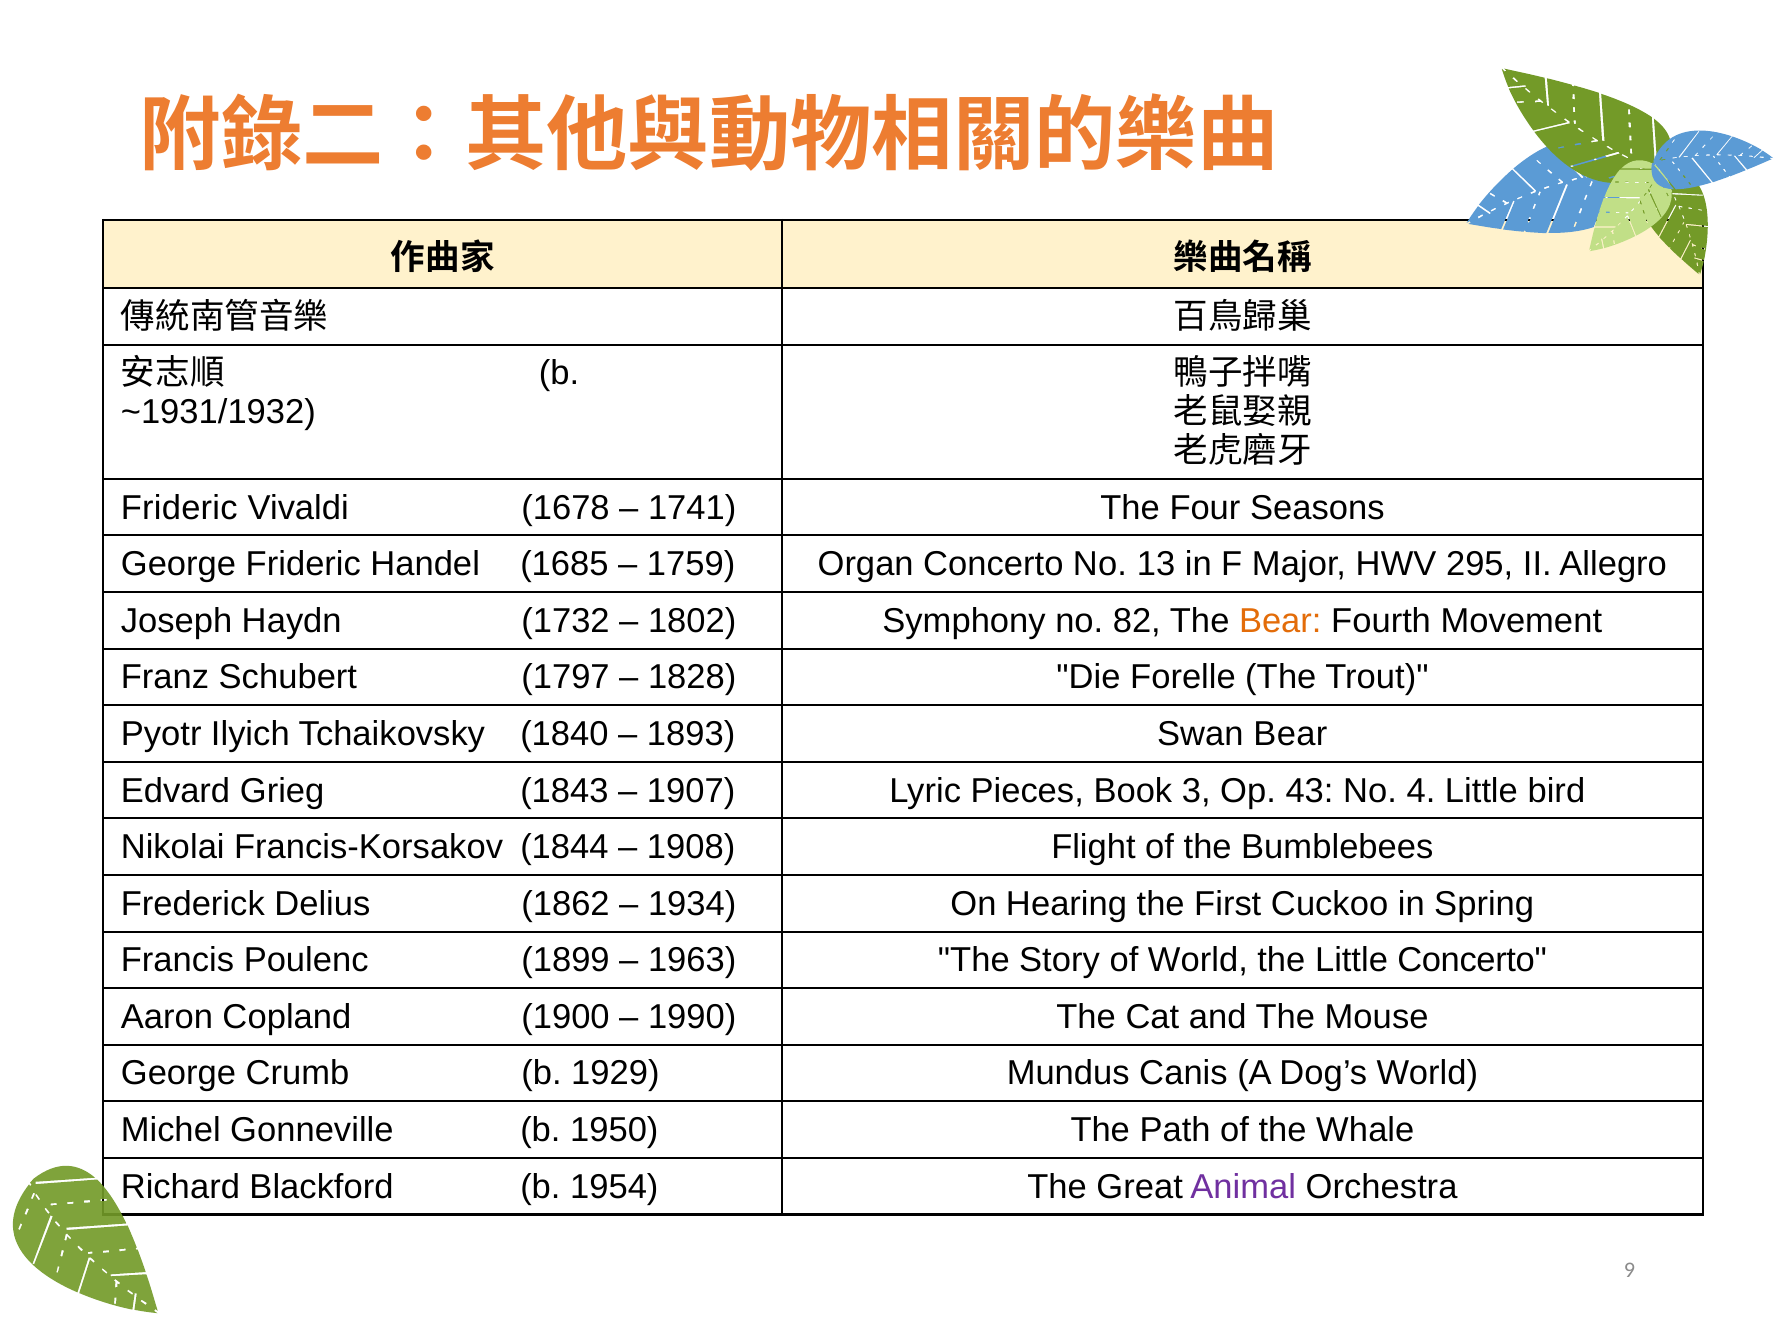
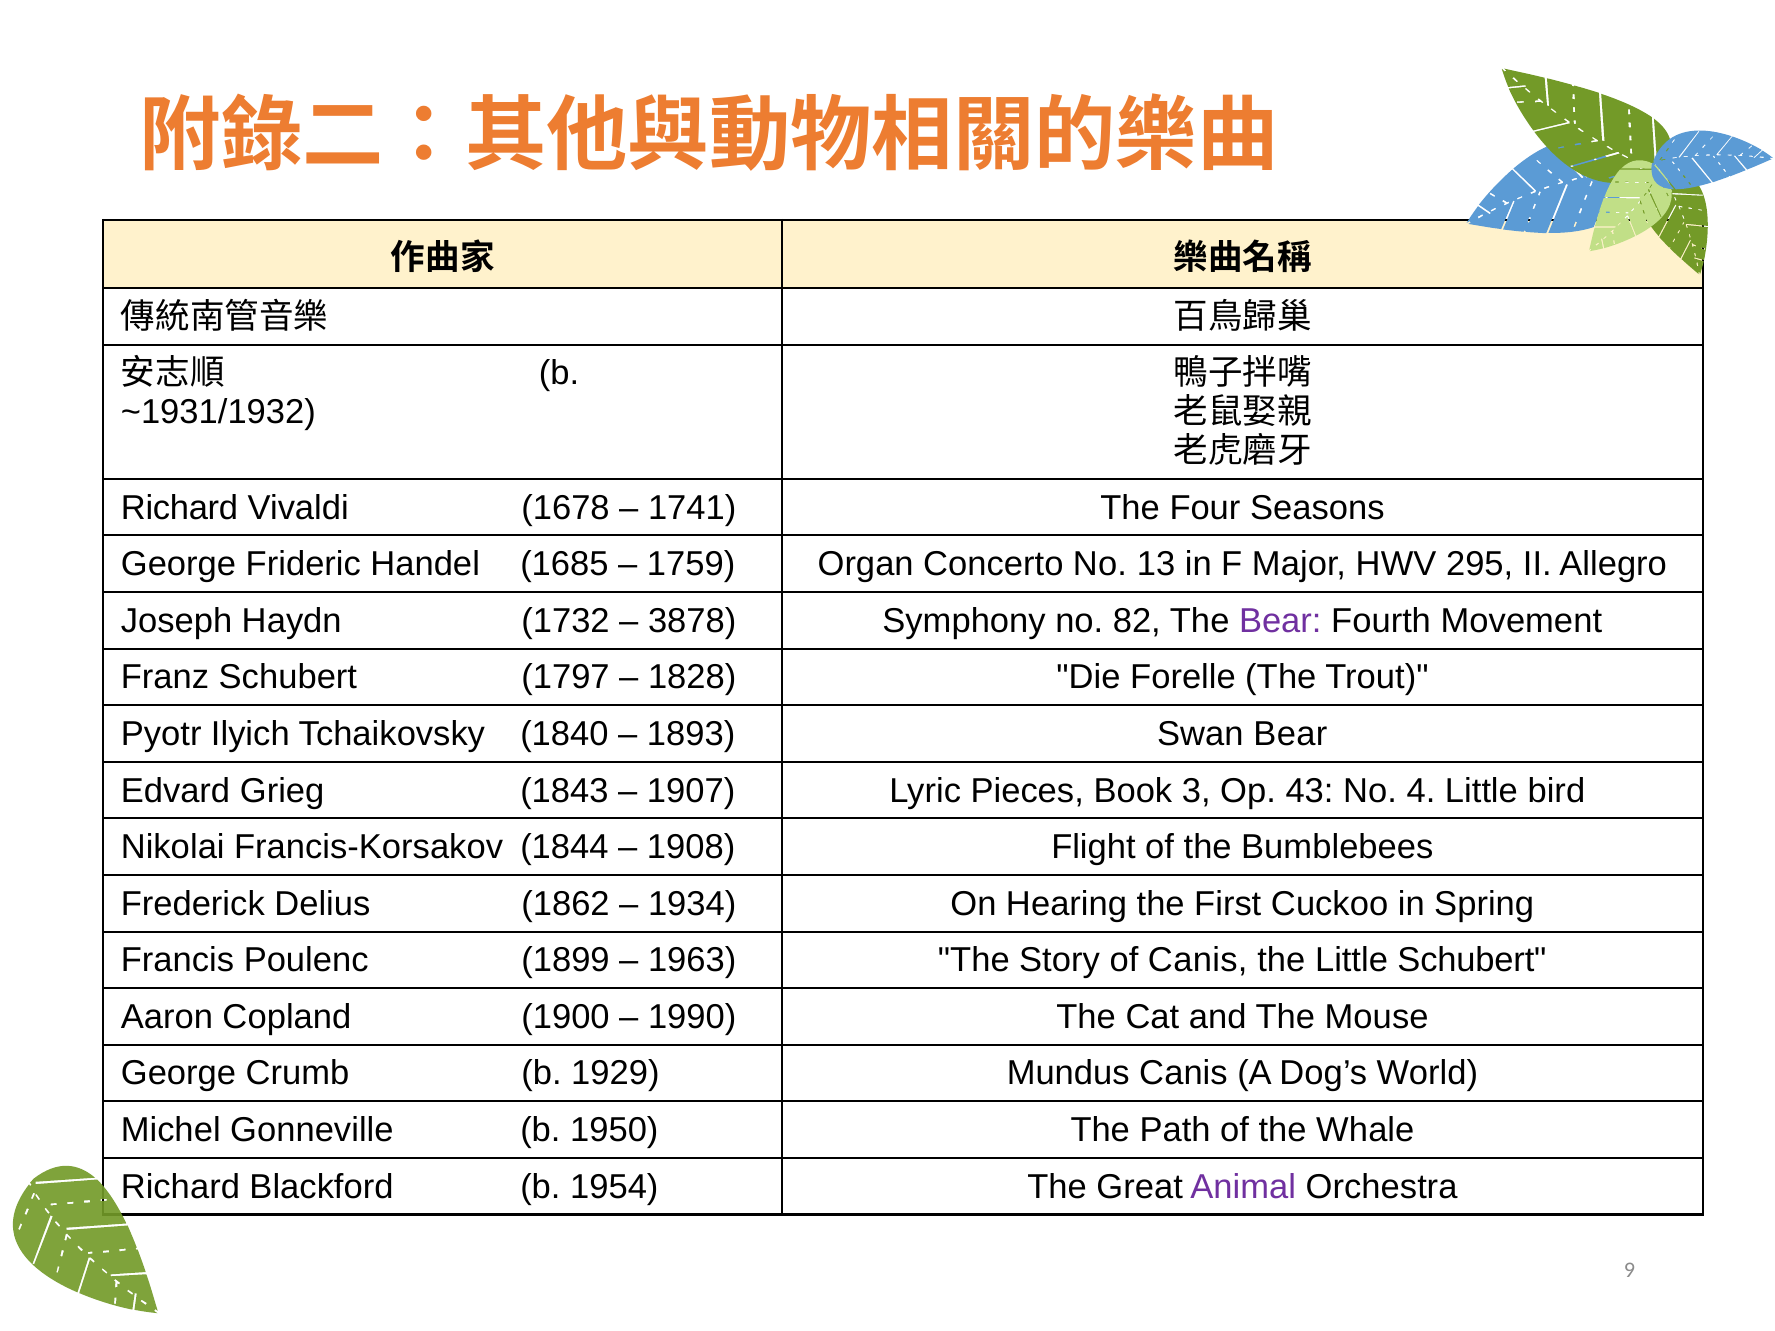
Frideric at (179, 508): Frideric -> Richard
1802: 1802 -> 3878
Bear at (1280, 621) colour: orange -> purple
of World: World -> Canis
Little Concerto: Concerto -> Schubert
